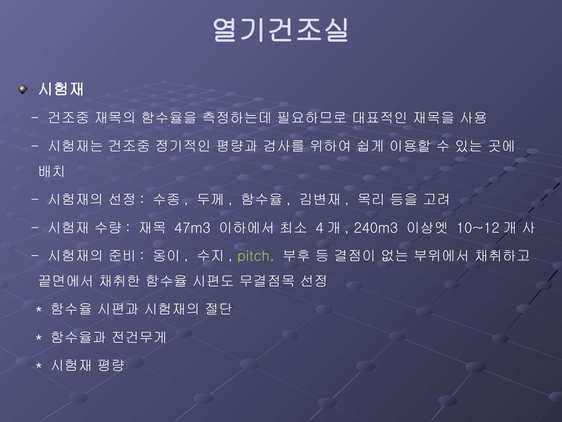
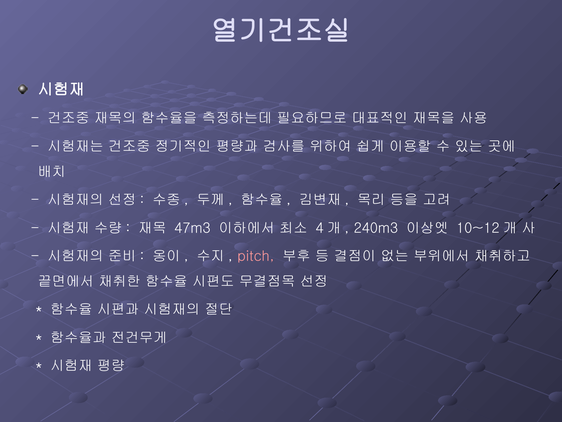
pitch colour: light green -> pink
